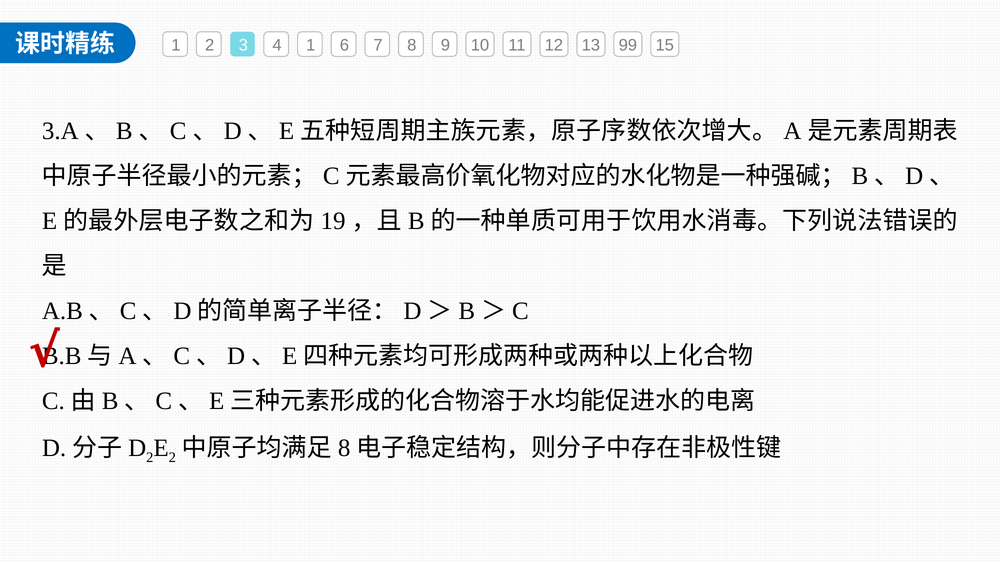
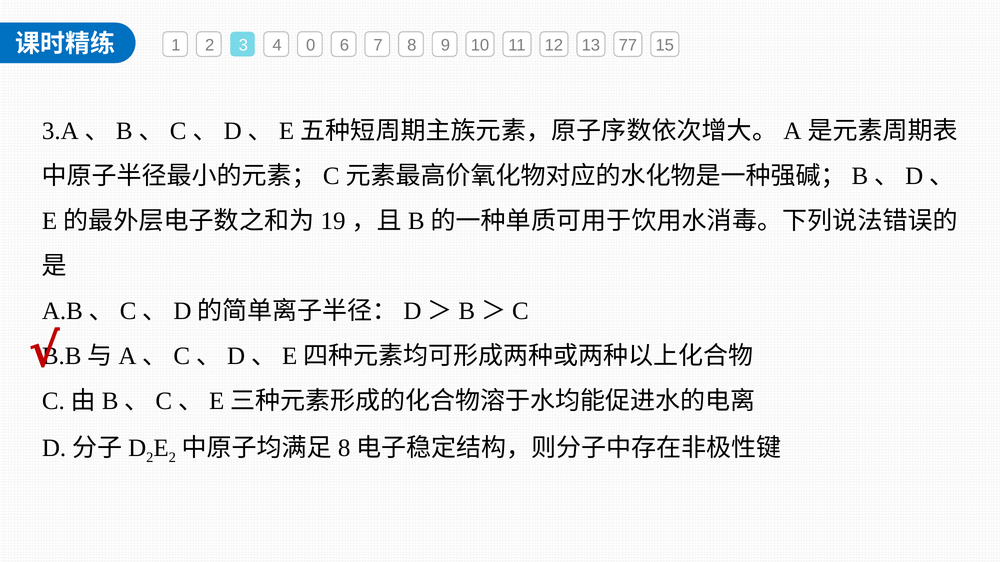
4 1: 1 -> 0
99: 99 -> 77
